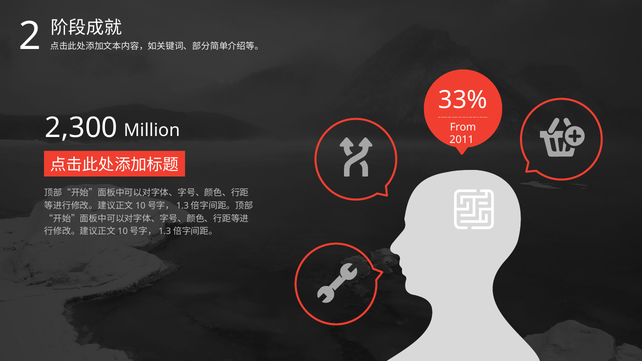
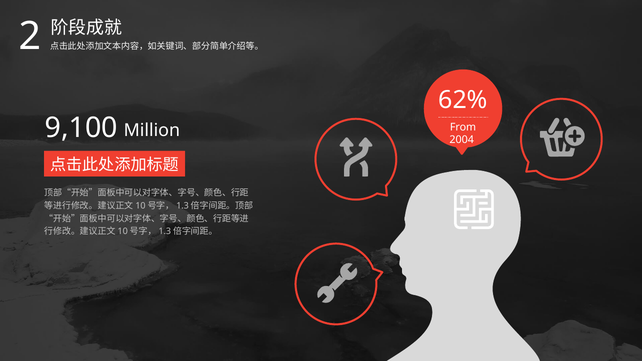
33%: 33% -> 62%
2,300: 2,300 -> 9,100
2011: 2011 -> 2004
